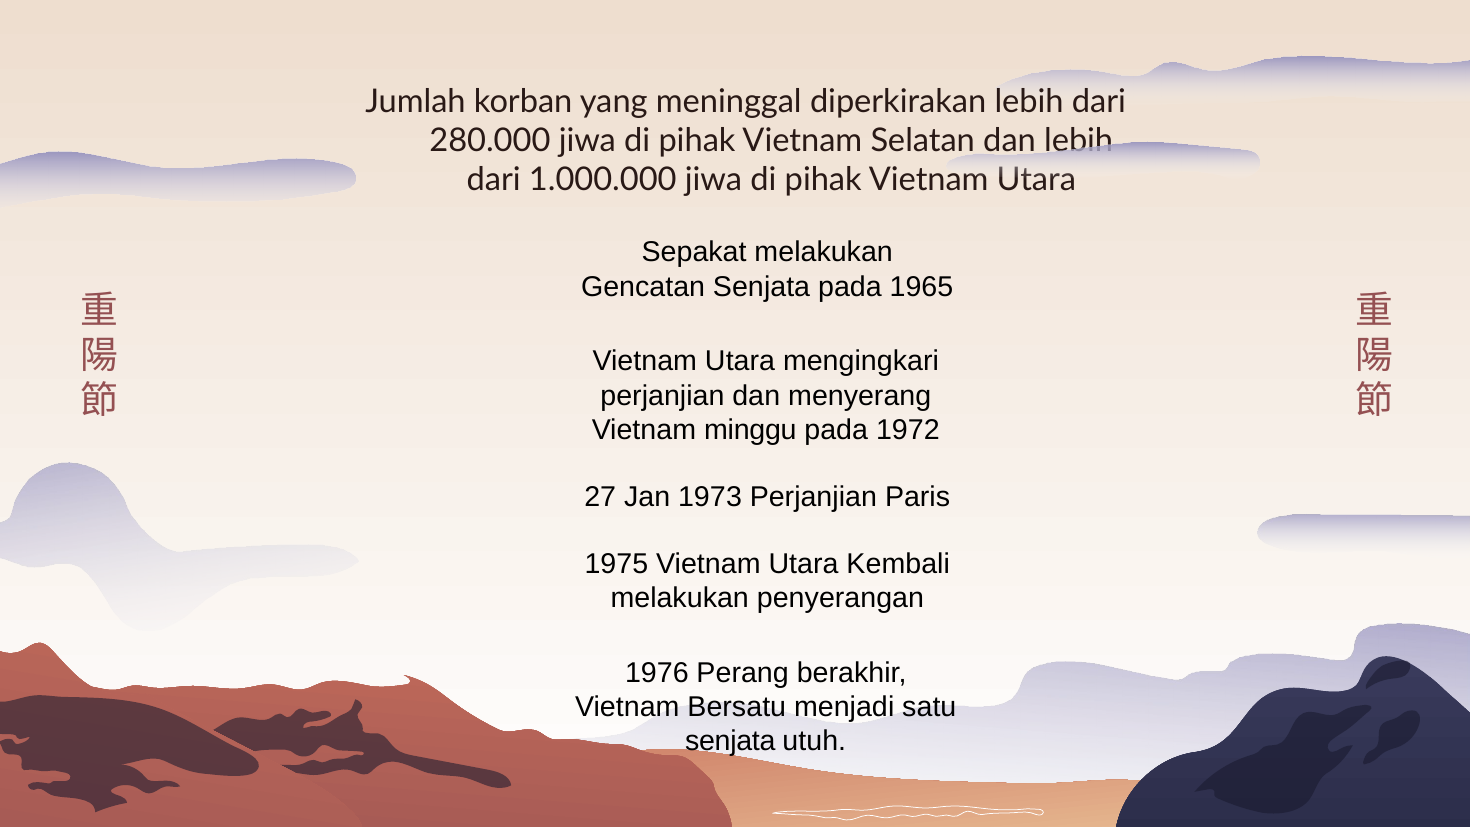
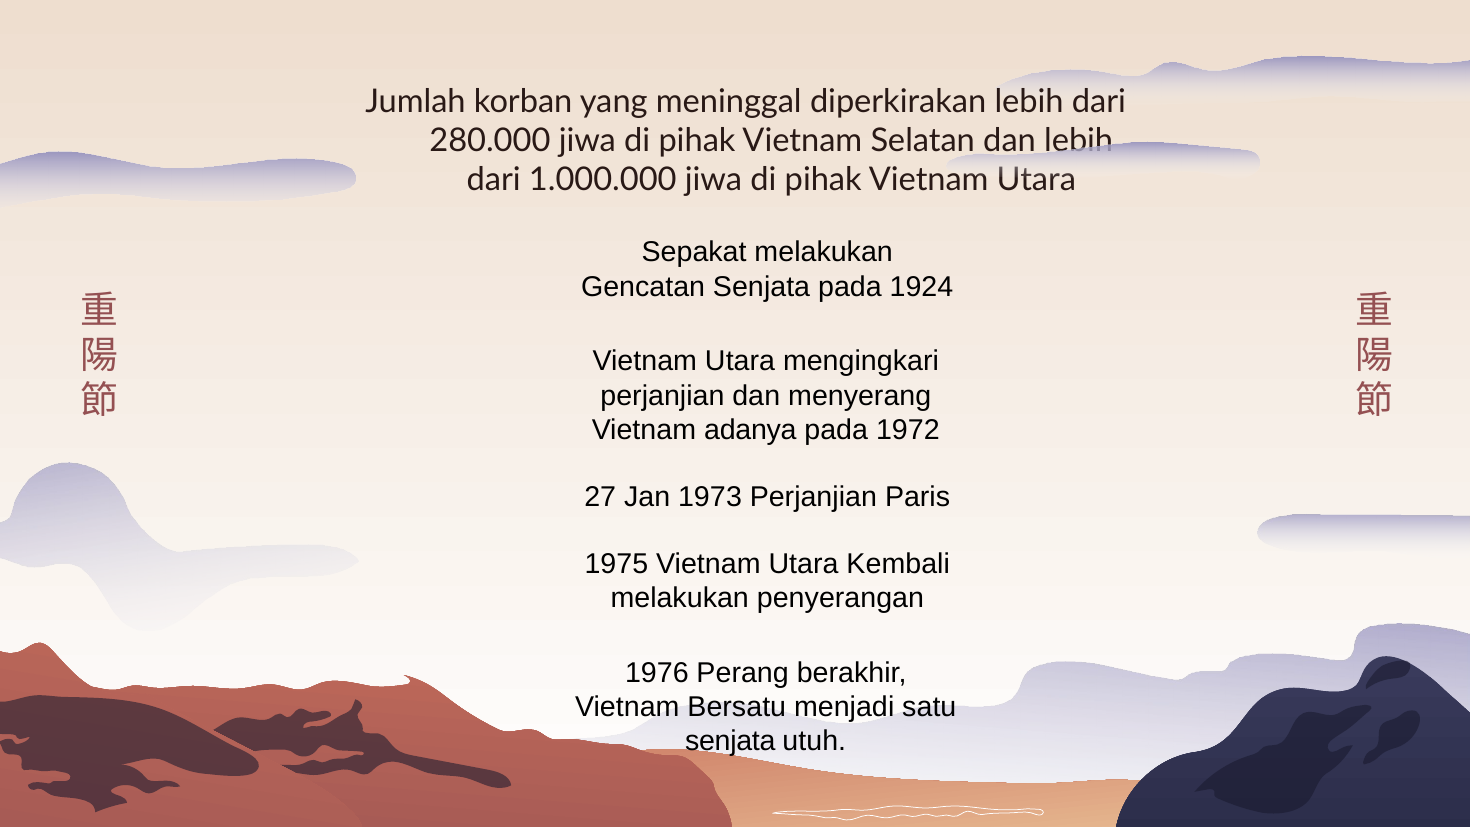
1965: 1965 -> 1924
minggu: minggu -> adanya
